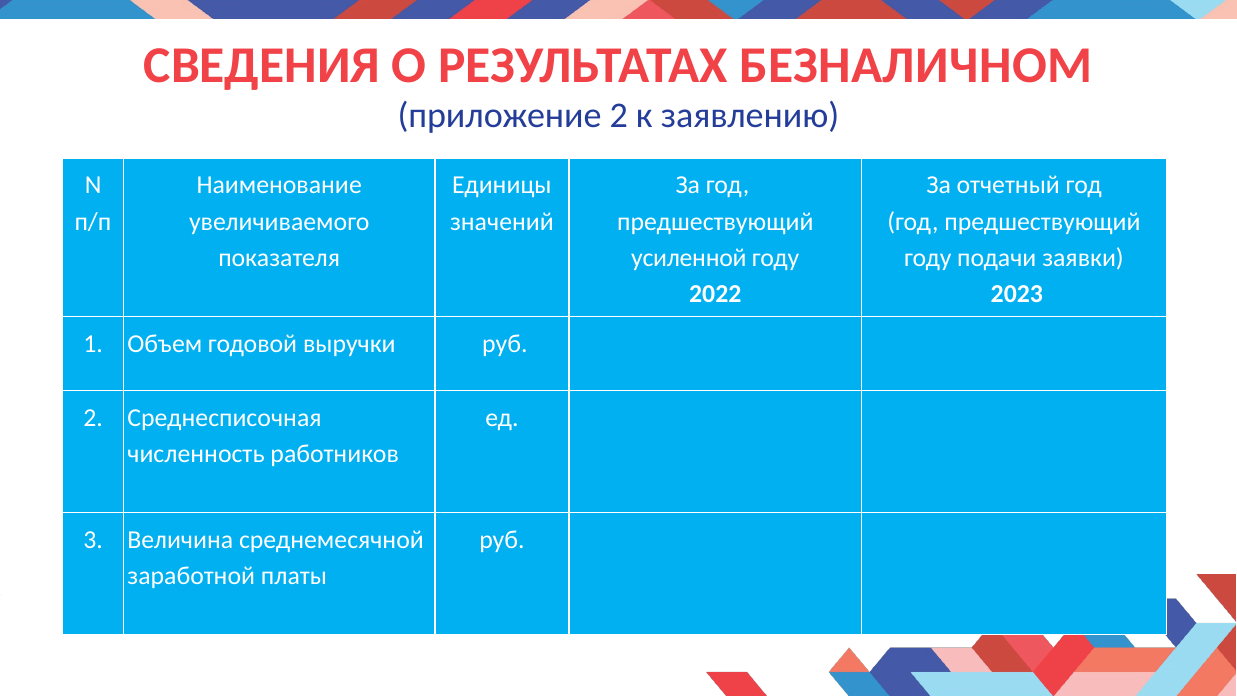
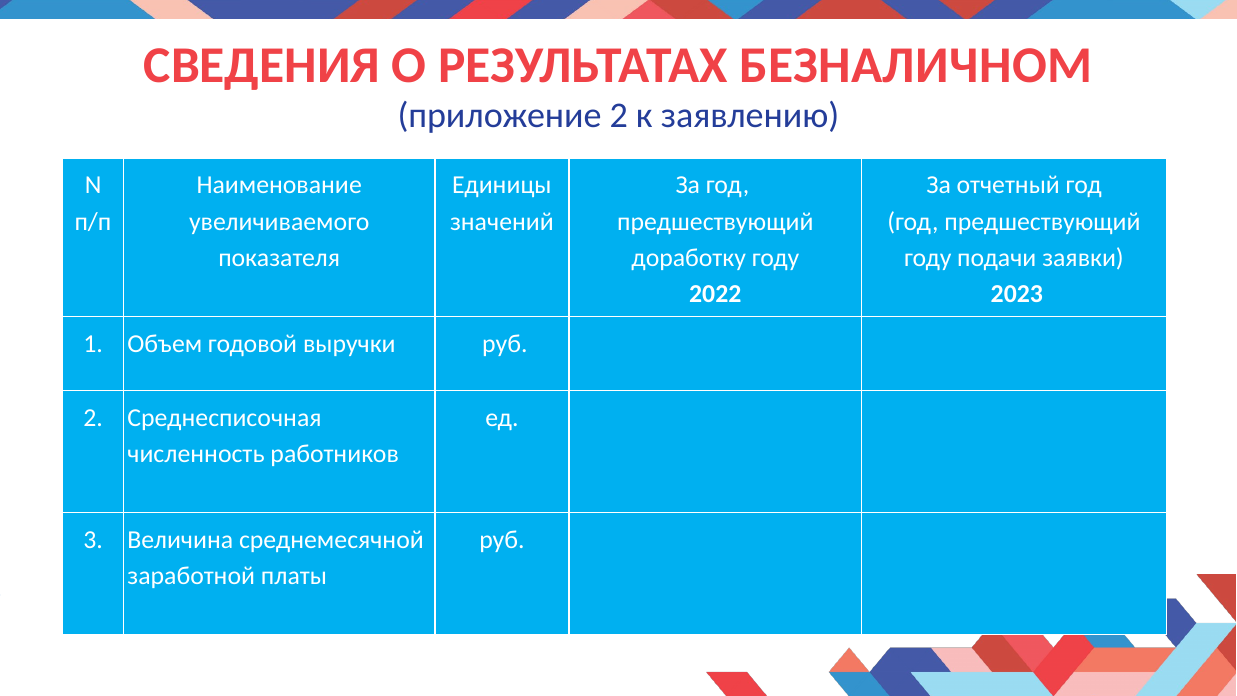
усиленной: усиленной -> доработку
